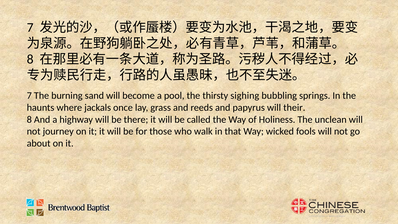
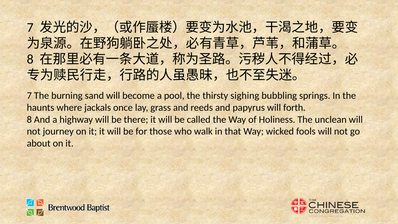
their: their -> forth
